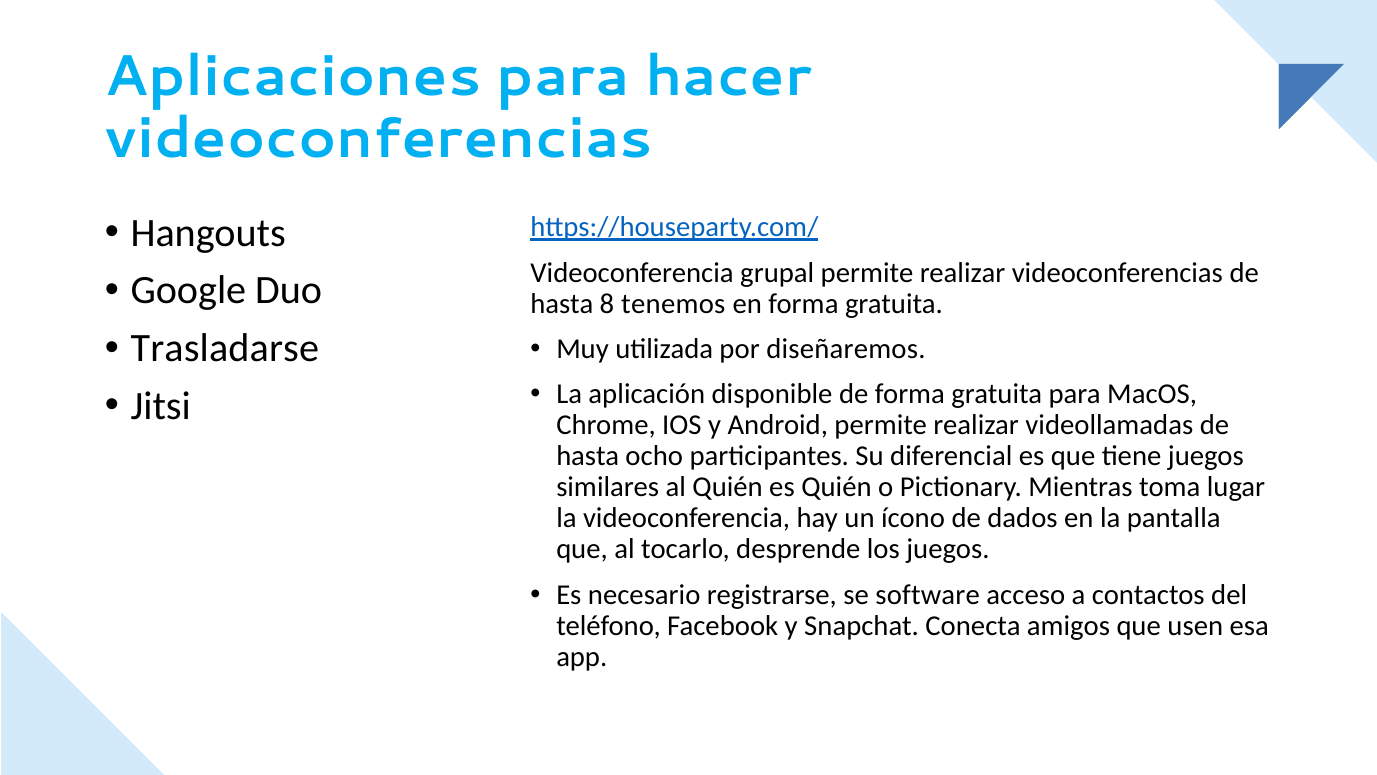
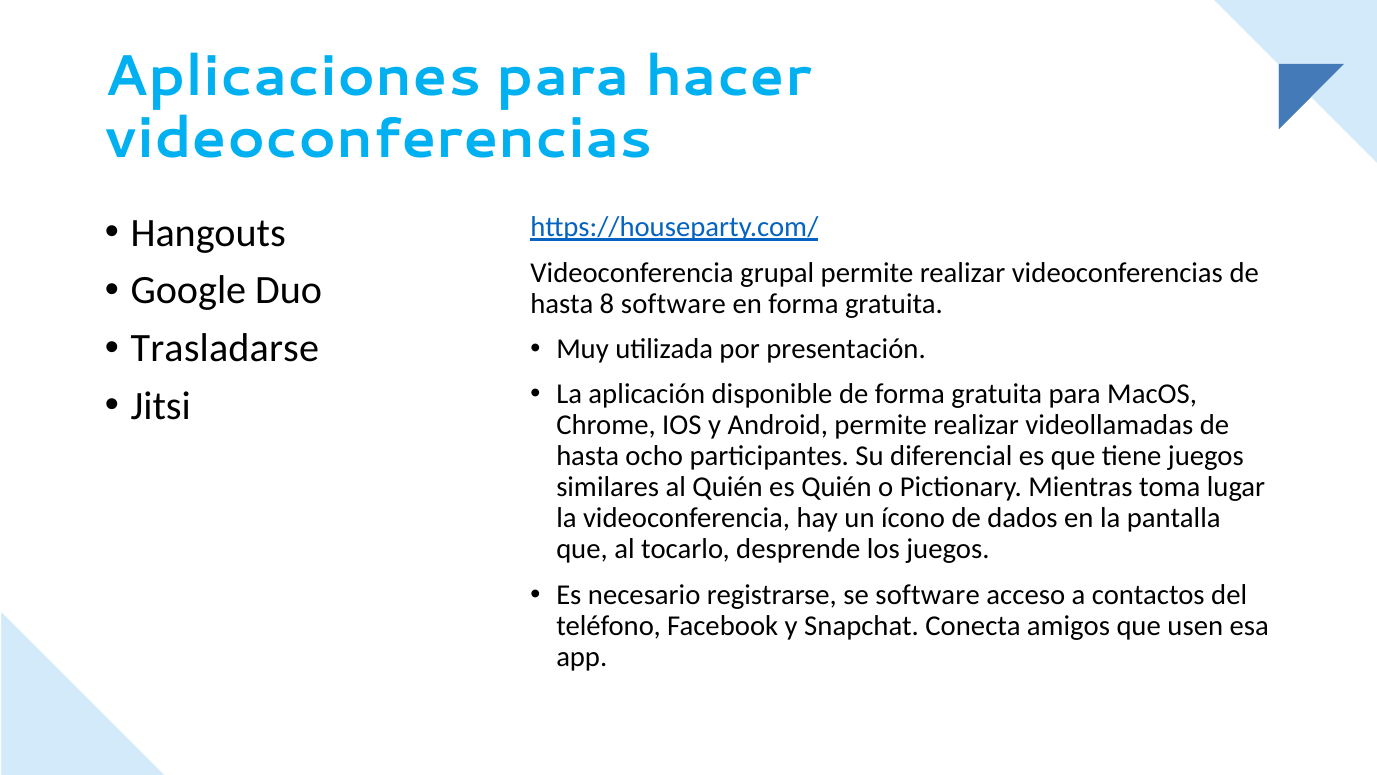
8 tenemos: tenemos -> software
diseñaremos: diseñaremos -> presentación
